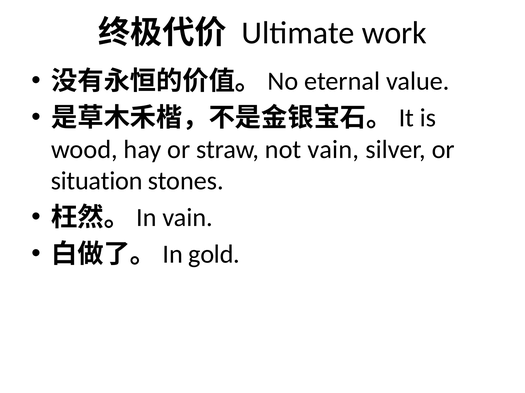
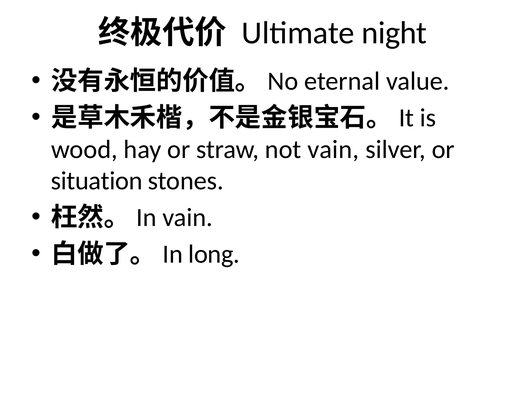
work: work -> night
gold: gold -> long
